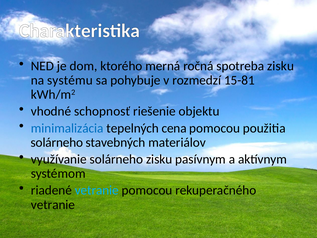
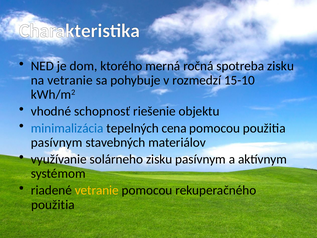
na systému: systému -> vetranie
15-81: 15-81 -> 15-10
solárneho at (57, 142): solárneho -> pasívnym
vetranie at (97, 190) colour: light blue -> yellow
vetranie at (53, 204): vetranie -> použitia
